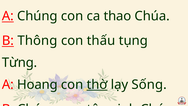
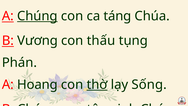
Chúng at (37, 16) underline: none -> present
thao: thao -> táng
Thông: Thông -> Vương
Từng: Từng -> Phán
